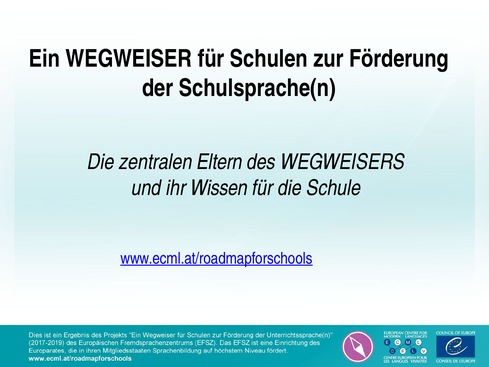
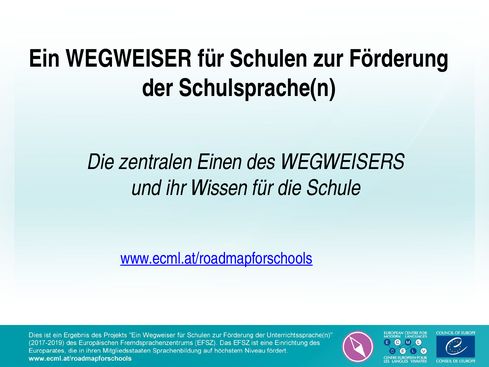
Eltern: Eltern -> Einen
